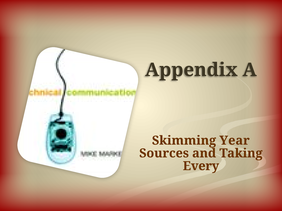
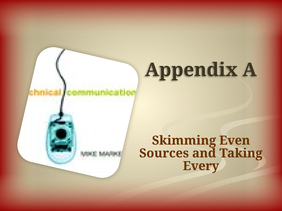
Year: Year -> Even
